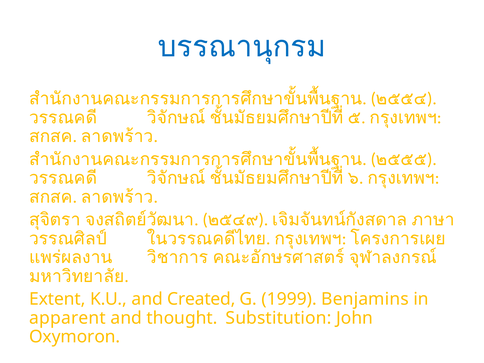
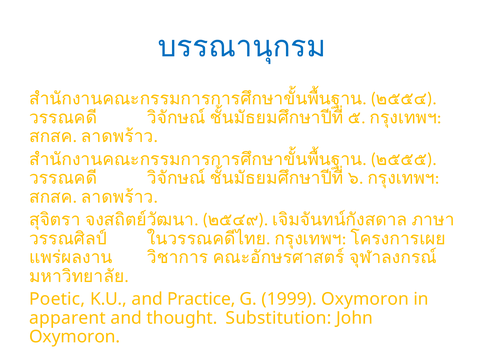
Extent: Extent -> Poetic
Created: Created -> Practice
1999 Benjamins: Benjamins -> Oxymoron
